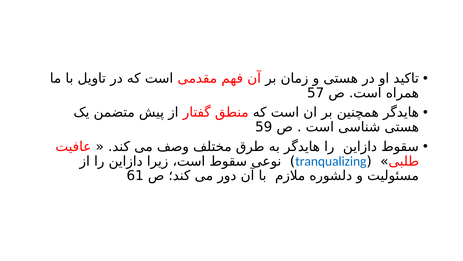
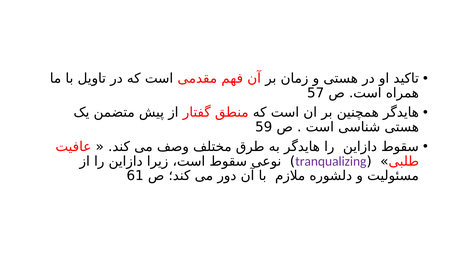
tranqualizing colour: blue -> purple
